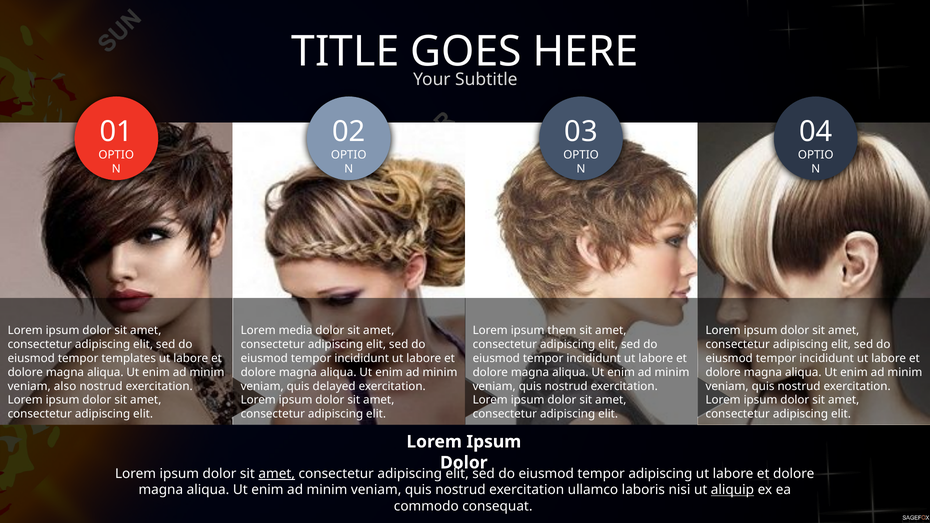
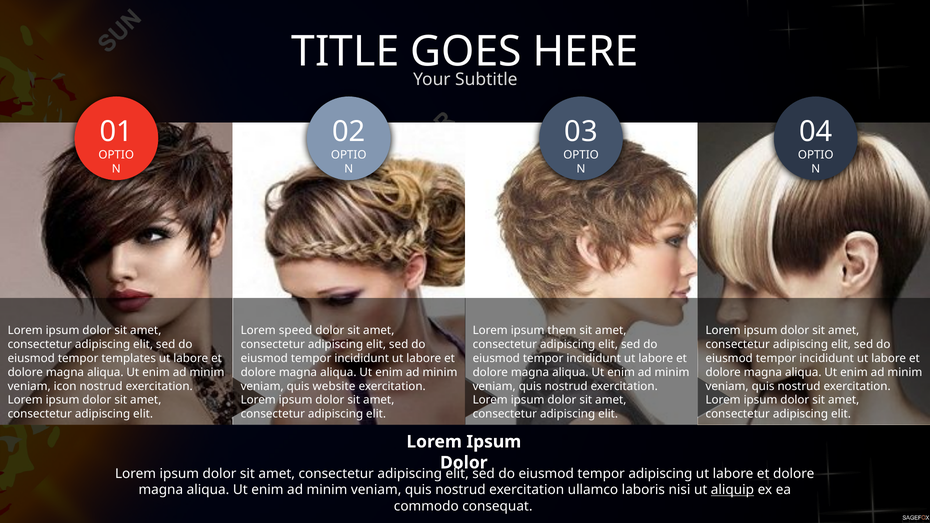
media: media -> speed
also: also -> icon
delayed: delayed -> website
amet at (277, 474) underline: present -> none
